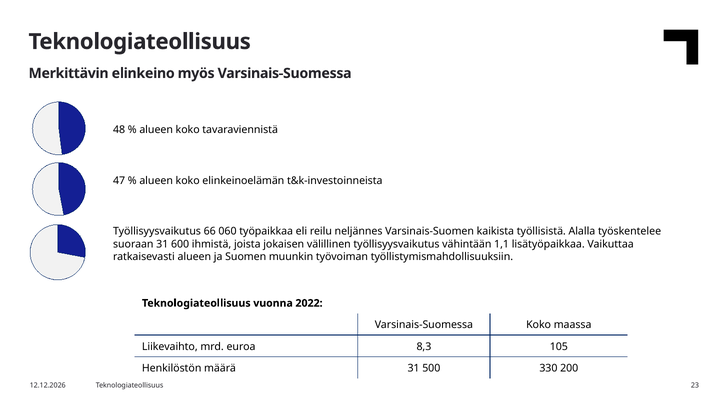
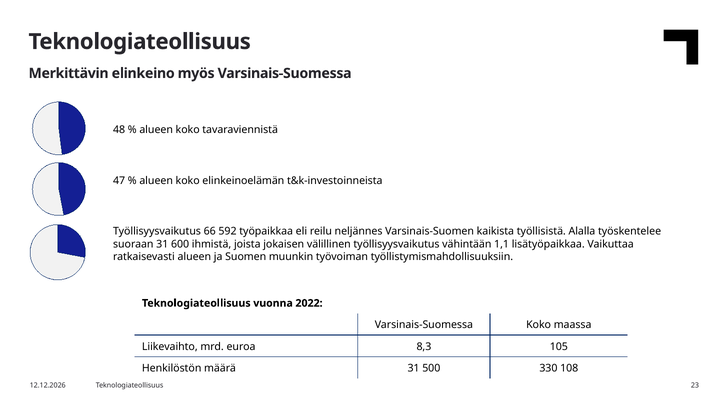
060: 060 -> 592
200: 200 -> 108
